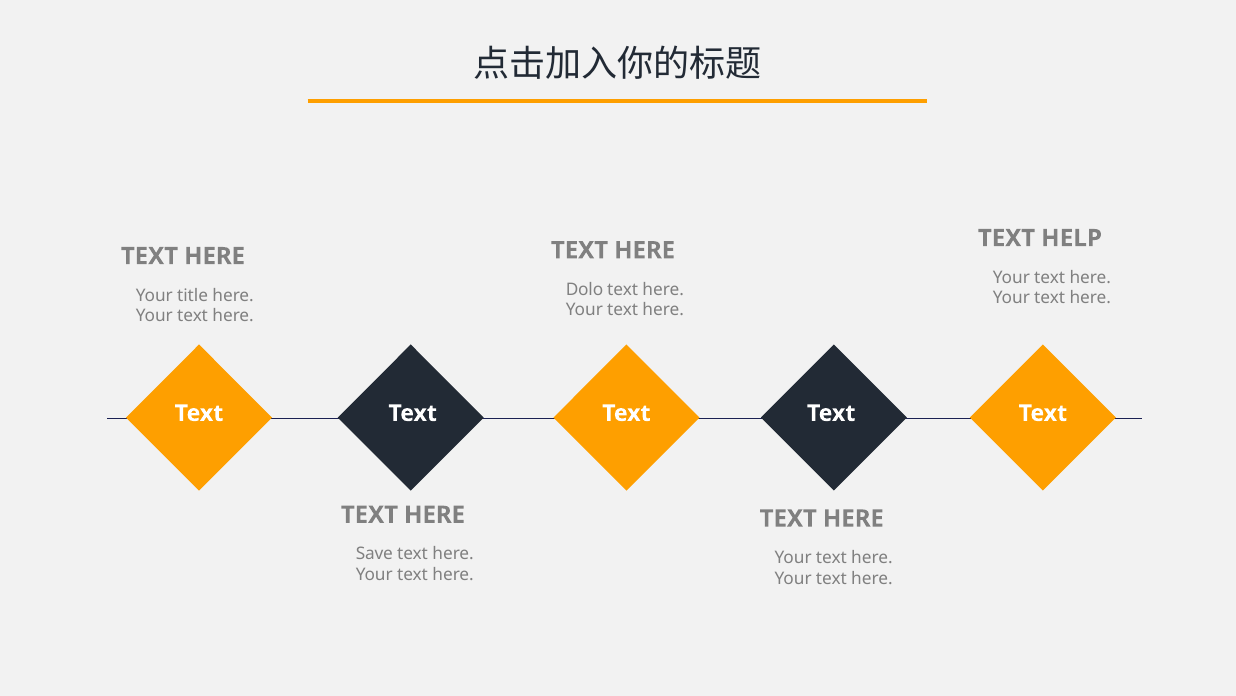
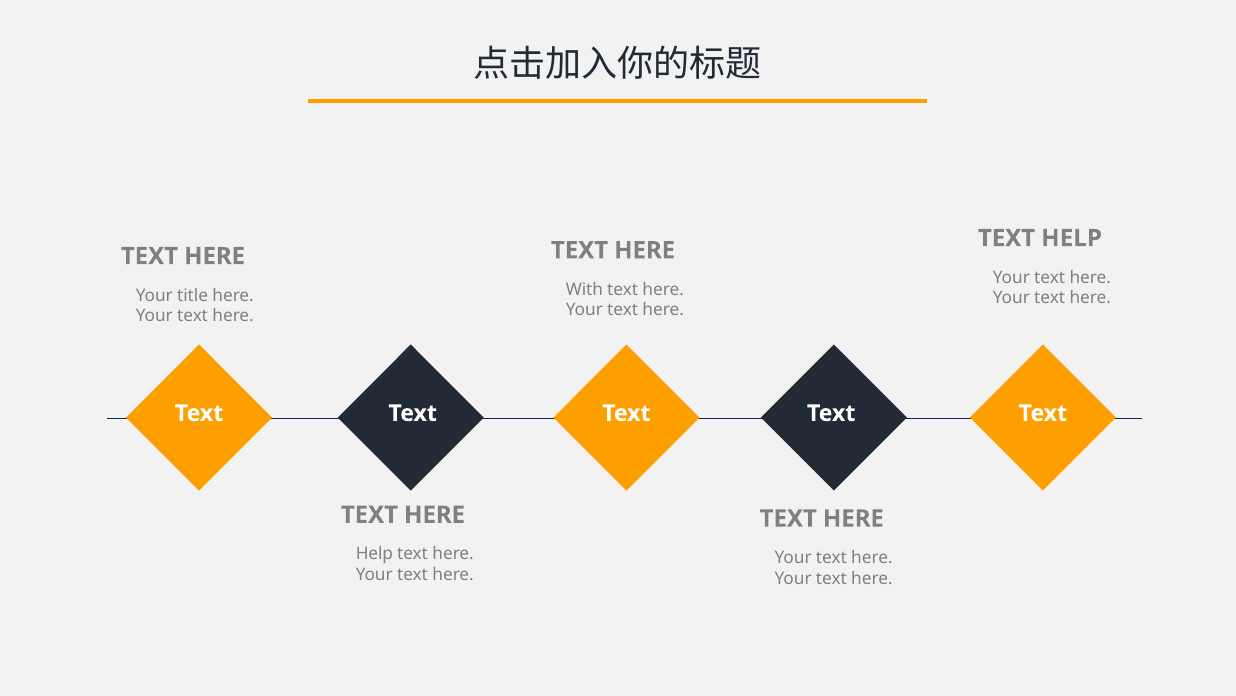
Dolo: Dolo -> With
Save at (374, 554): Save -> Help
